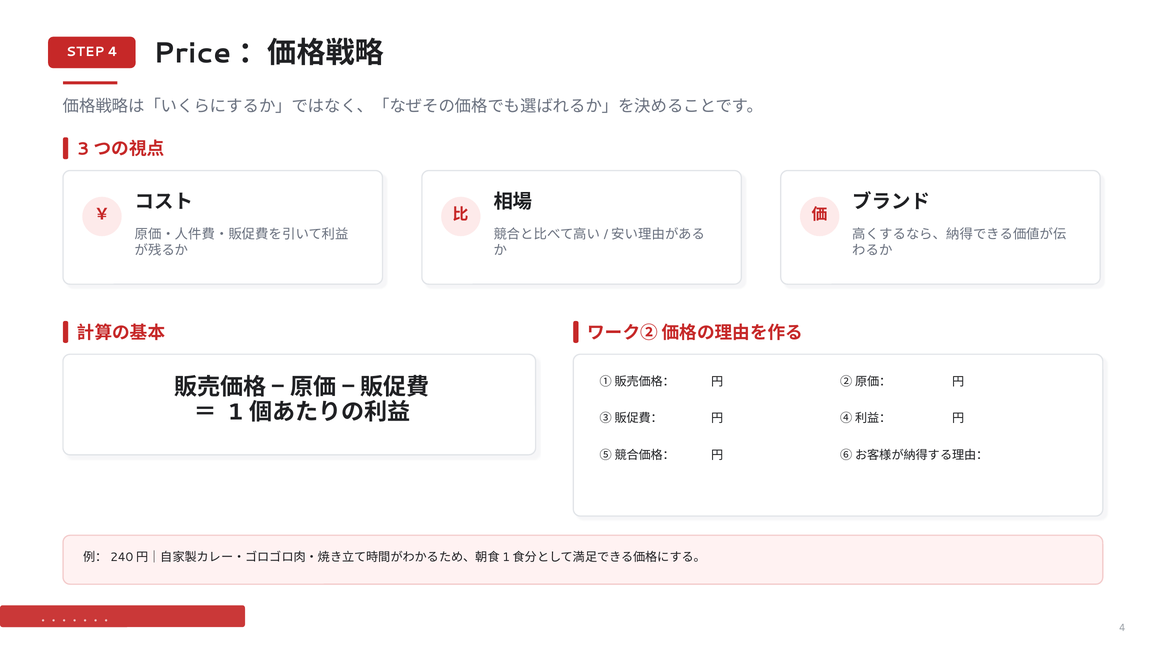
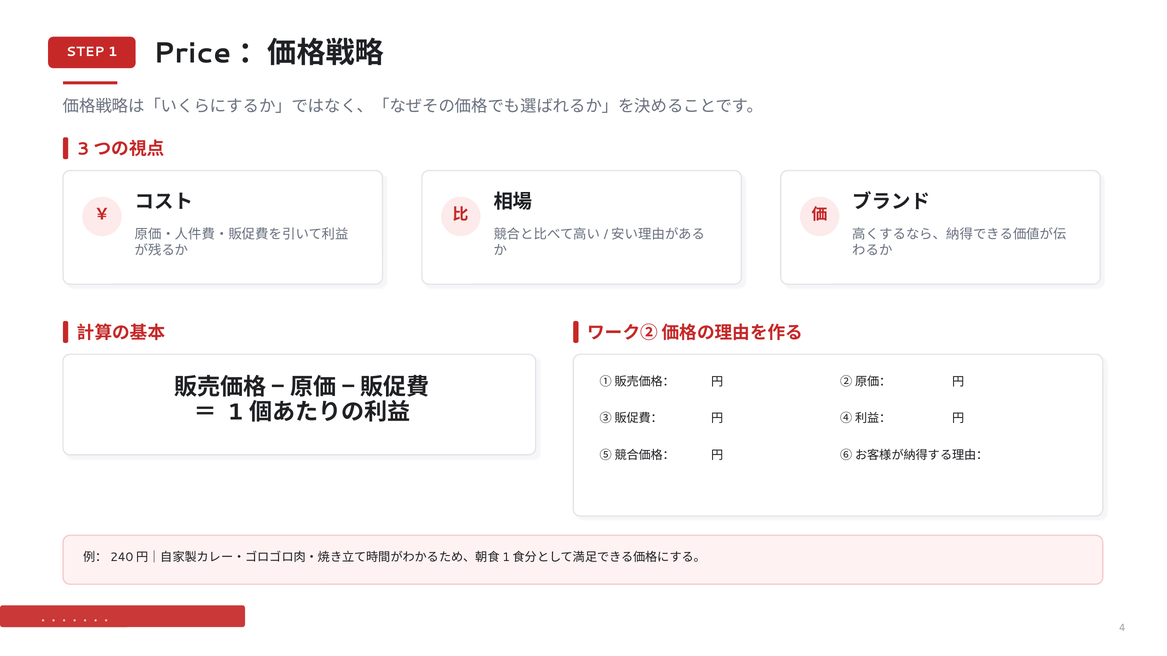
STEP 4: 4 -> 1
